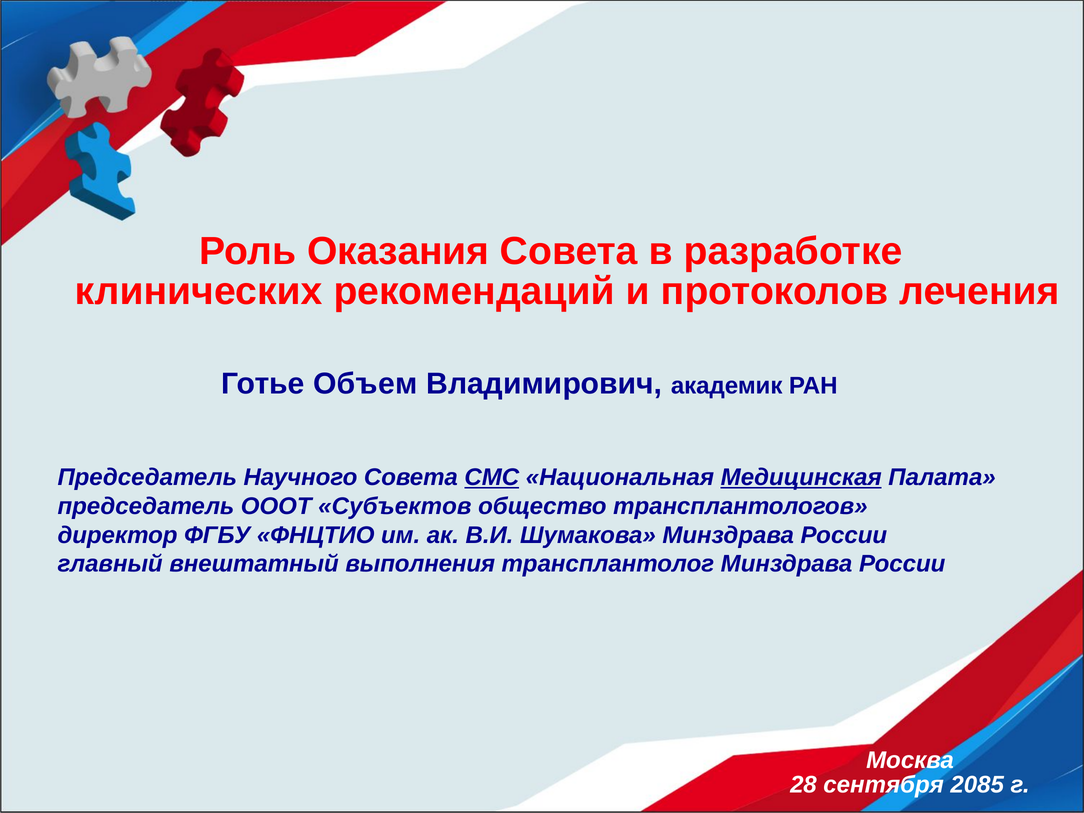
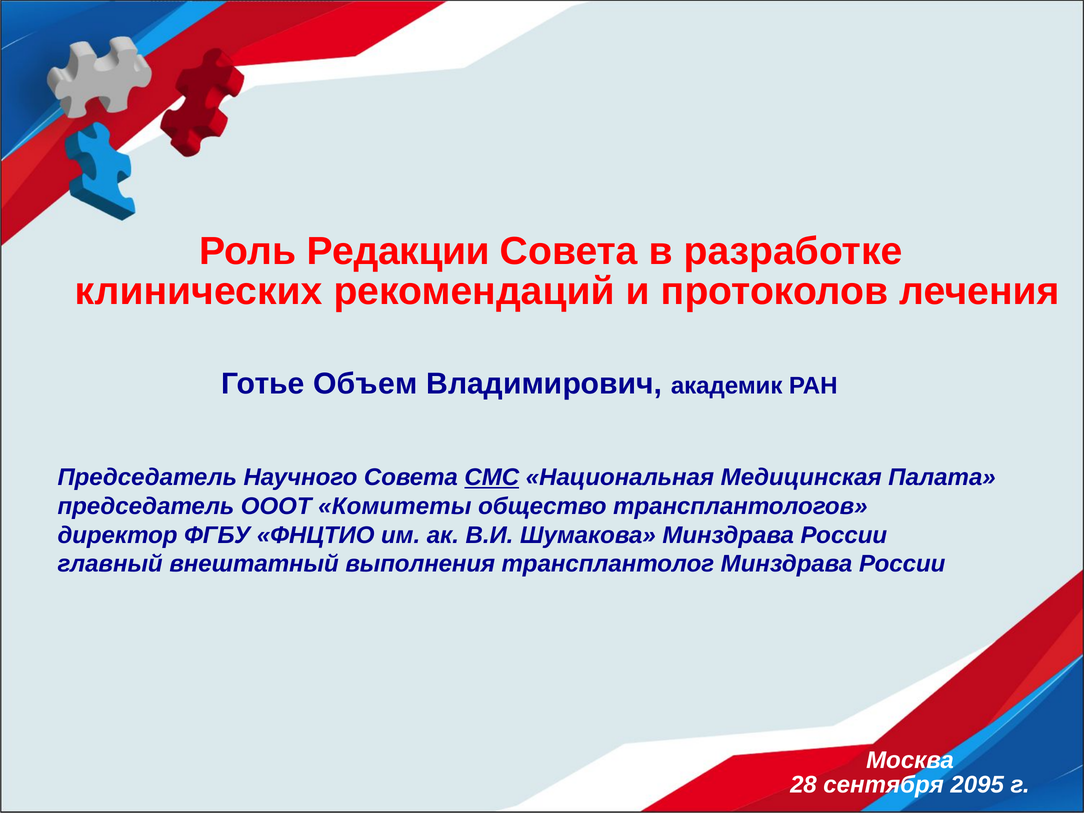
Оказания: Оказания -> Редакции
Медицинская underline: present -> none
Субъектов: Субъектов -> Комитеты
2085: 2085 -> 2095
